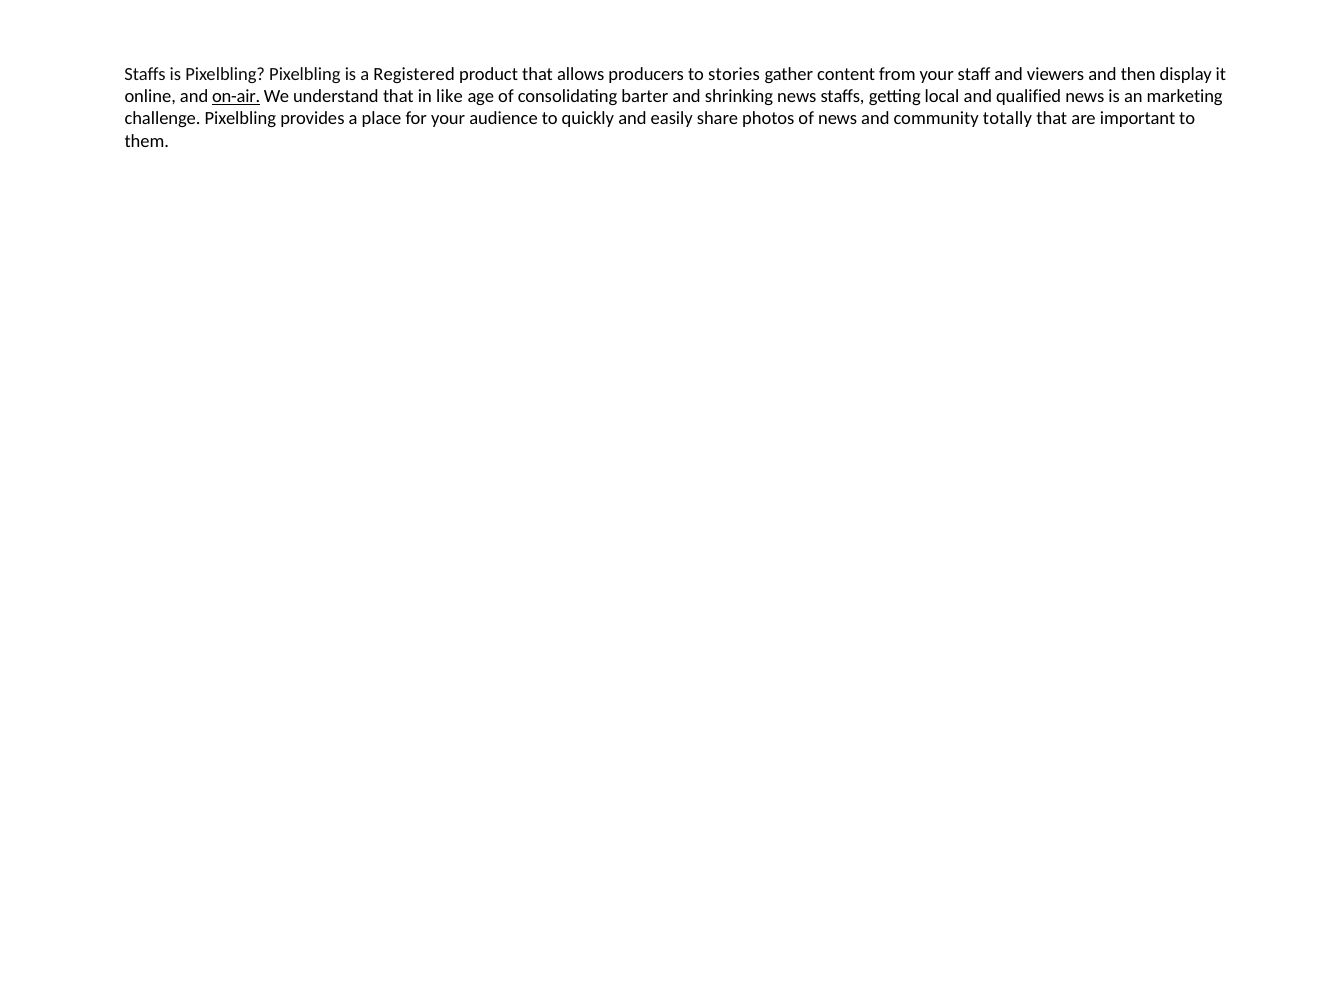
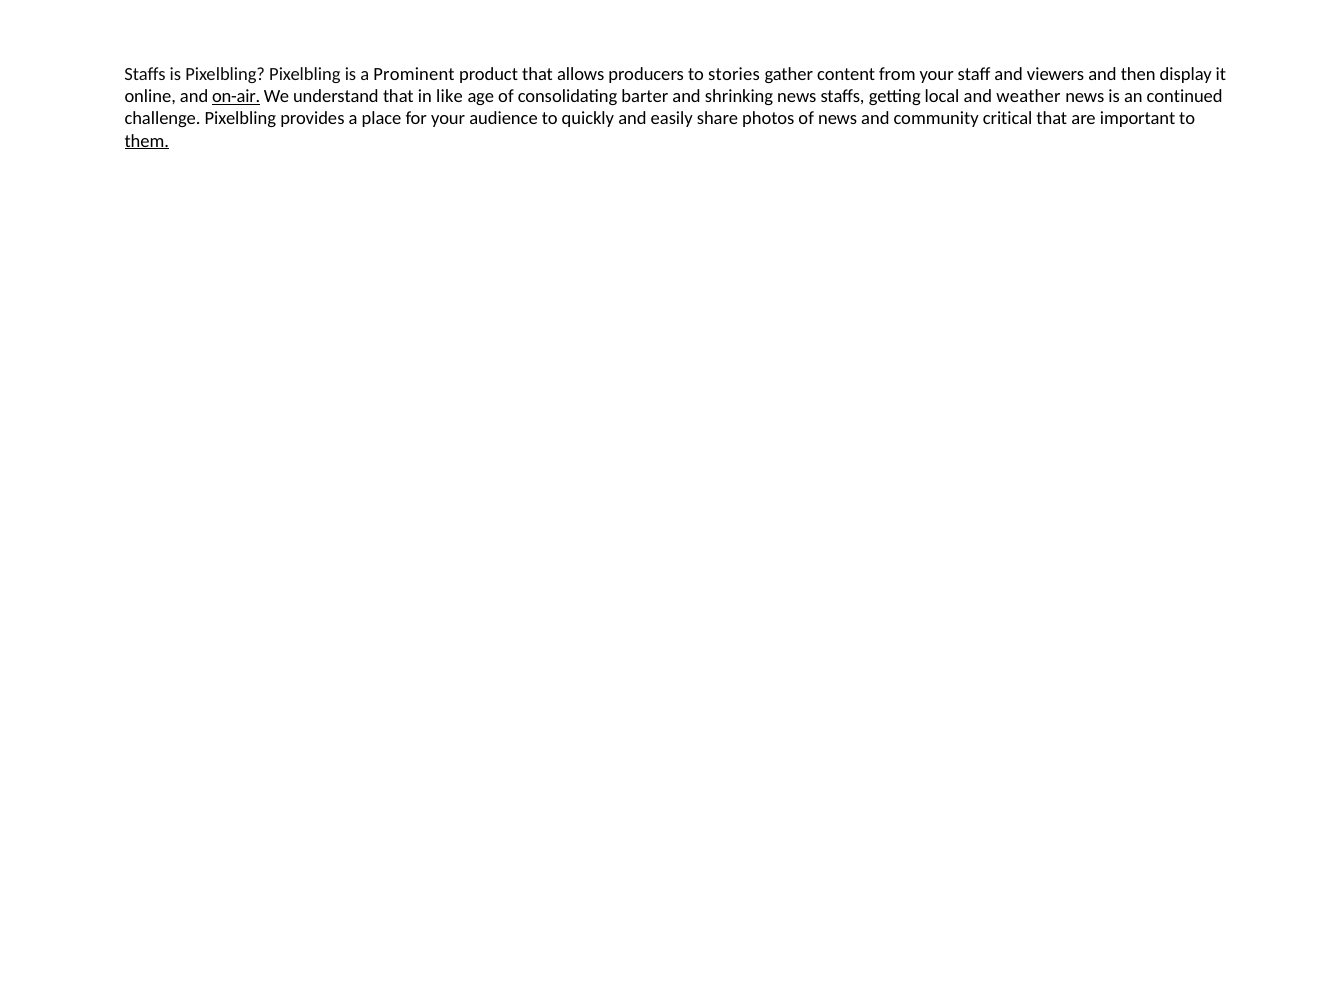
Registered: Registered -> Prominent
qualified: qualified -> weather
marketing: marketing -> continued
totally: totally -> critical
them underline: none -> present
